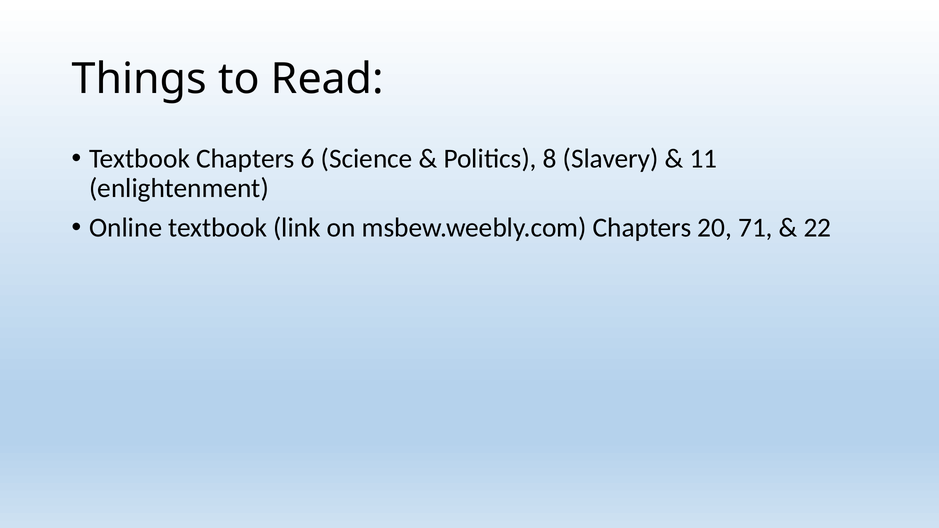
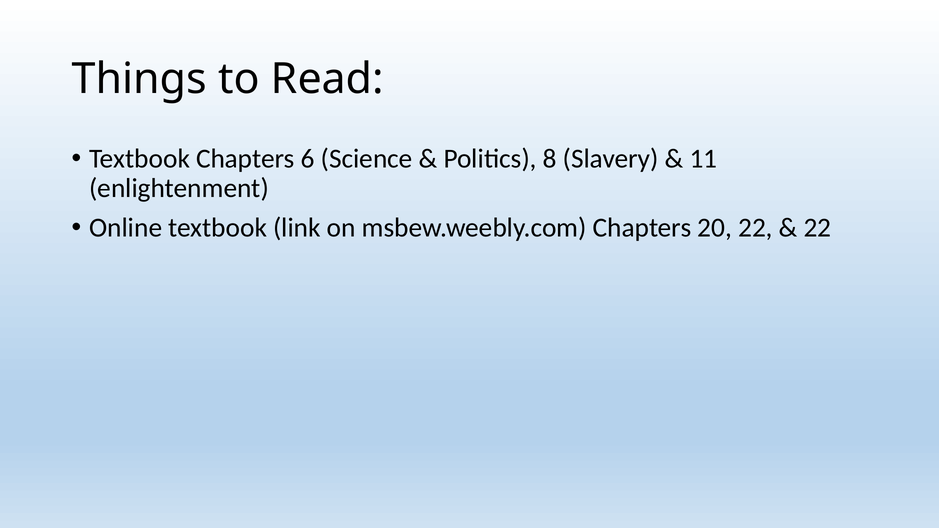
20 71: 71 -> 22
